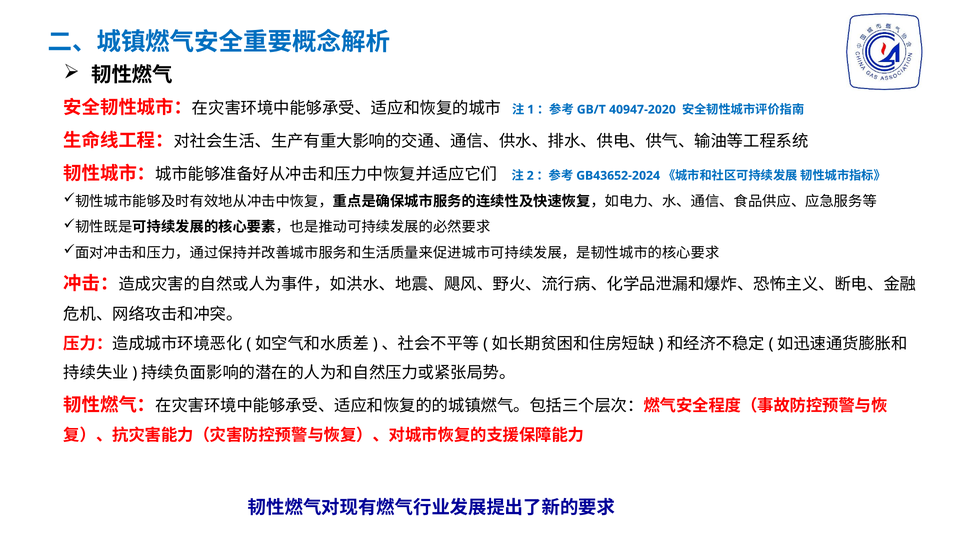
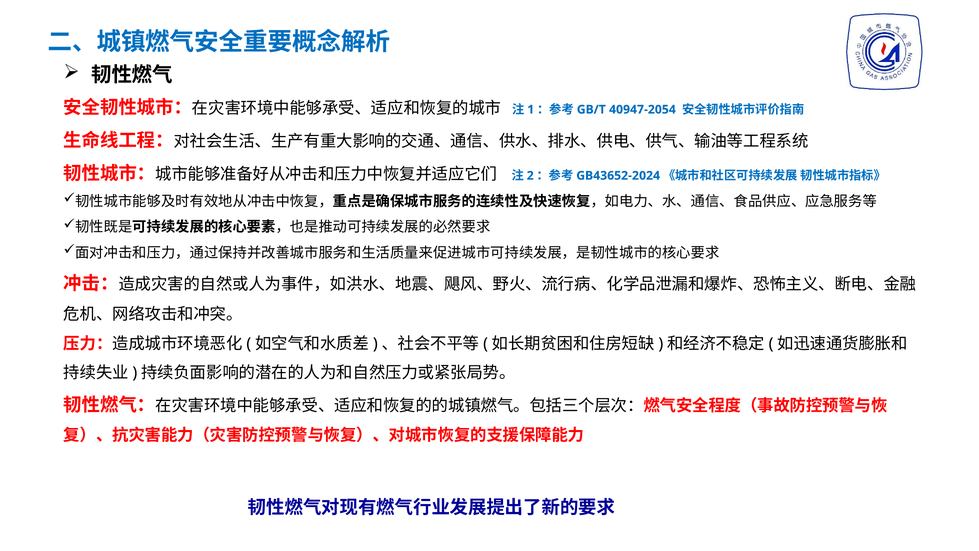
40947-2020: 40947-2020 -> 40947-2054
